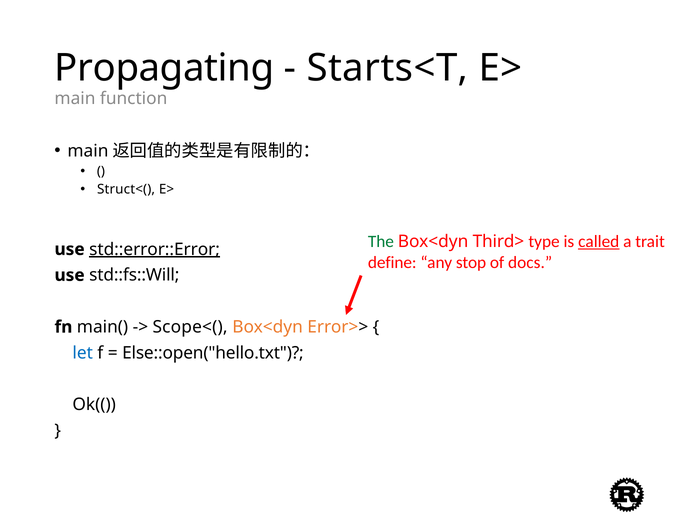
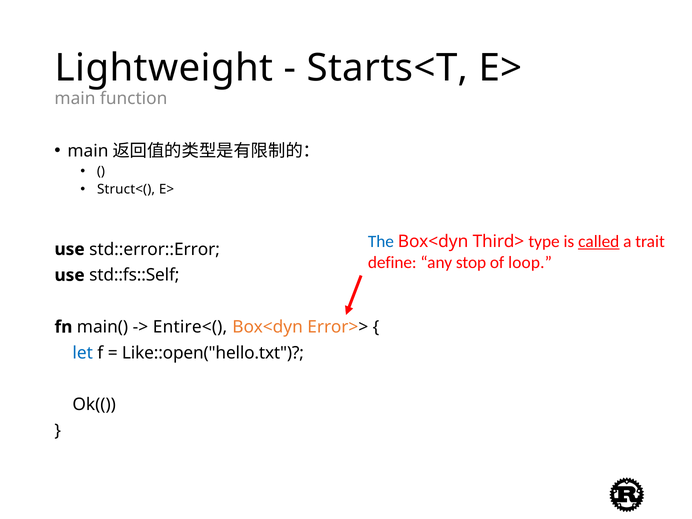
Propagating: Propagating -> Lightweight
The colour: green -> blue
std::error::Error underline: present -> none
docs: docs -> loop
std::fs::Will: std::fs::Will -> std::fs::Self
Scope<(: Scope<( -> Entire<(
Else::open("hello.txt: Else::open("hello.txt -> Like::open("hello.txt
